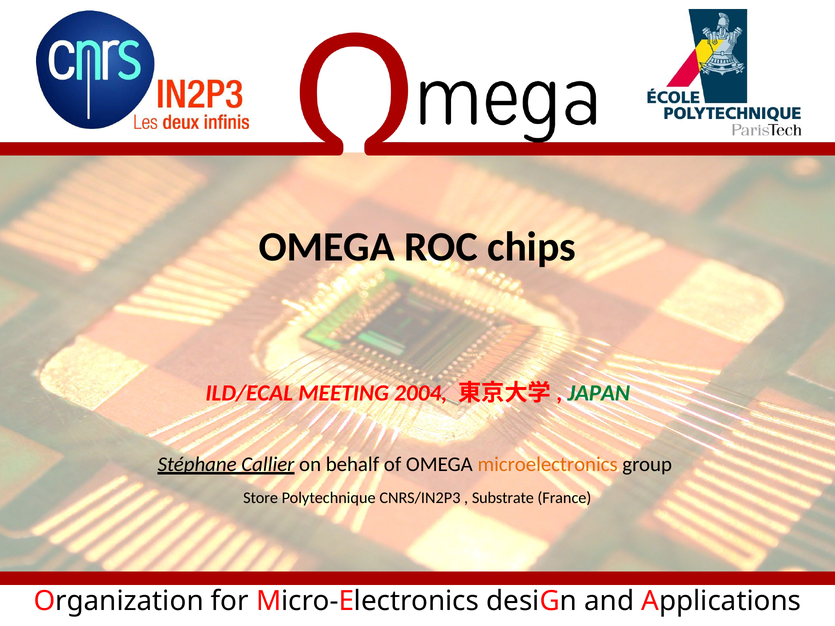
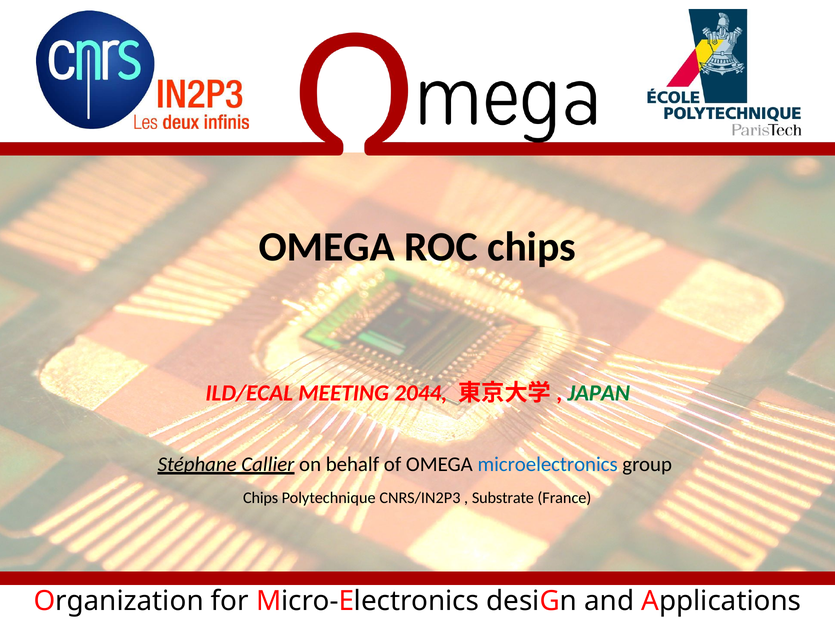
2004: 2004 -> 2044
microelectronics colour: orange -> blue
Store at (261, 498): Store -> Chips
